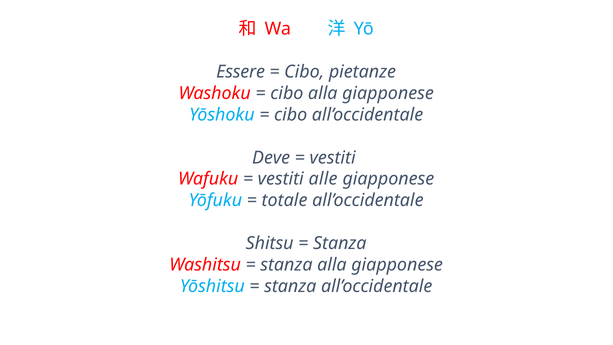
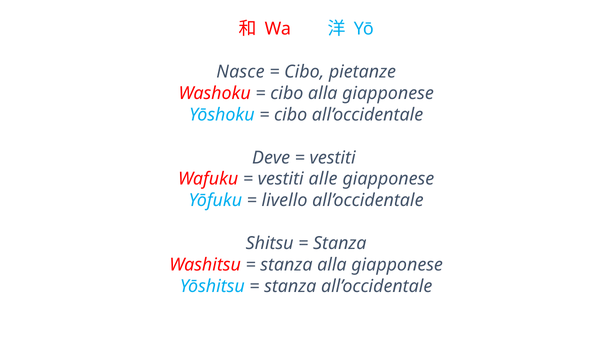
Essere: Essere -> Nasce
totale: totale -> livello
